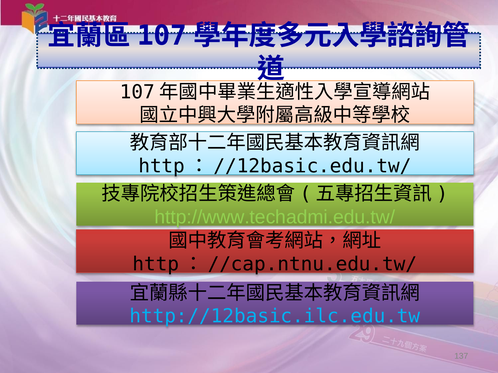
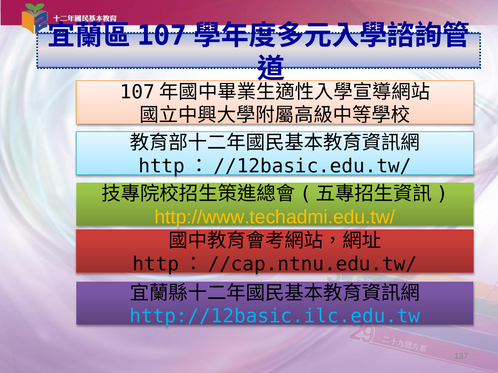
http://www.techadmi.edu.tw/ colour: light green -> yellow
